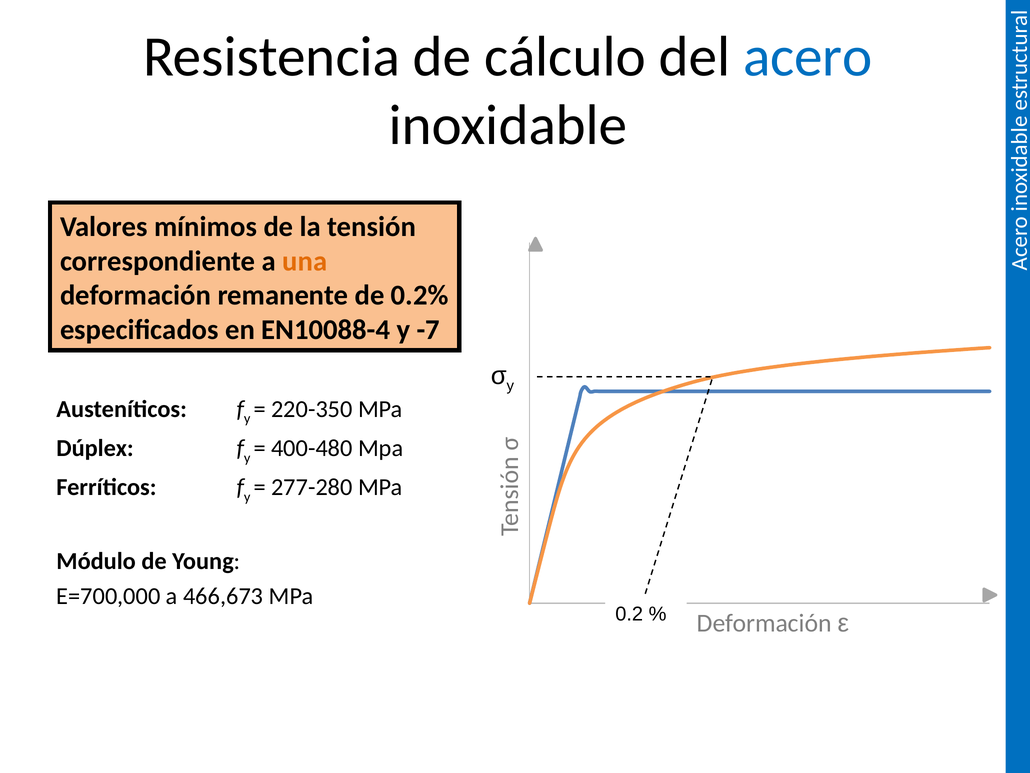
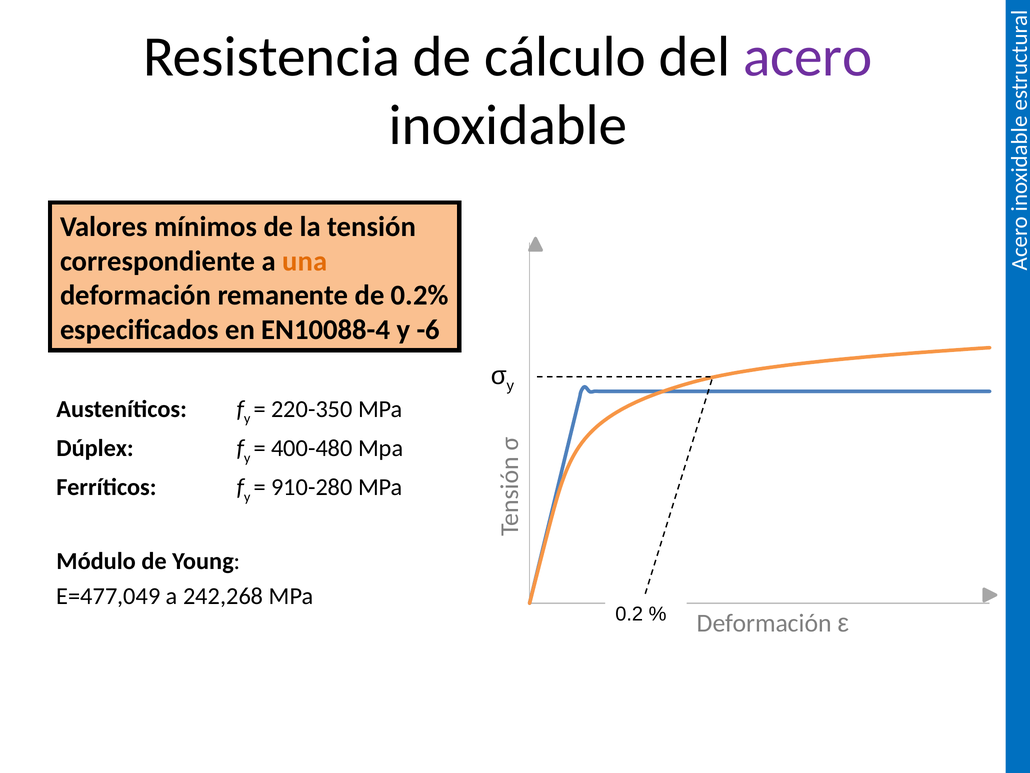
acero colour: blue -> purple
-7: -7 -> -6
277-280: 277-280 -> 910-280
E=700,000: E=700,000 -> E=477,049
466,673: 466,673 -> 242,268
